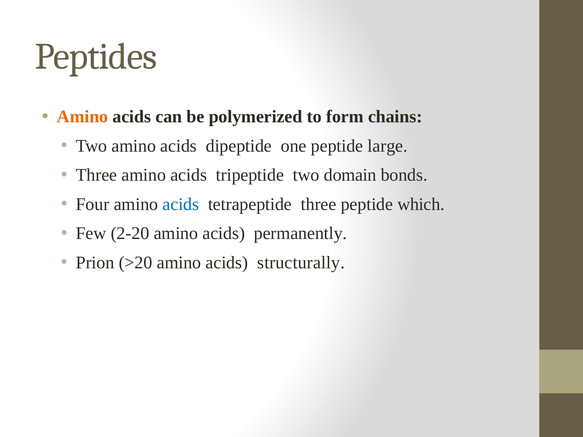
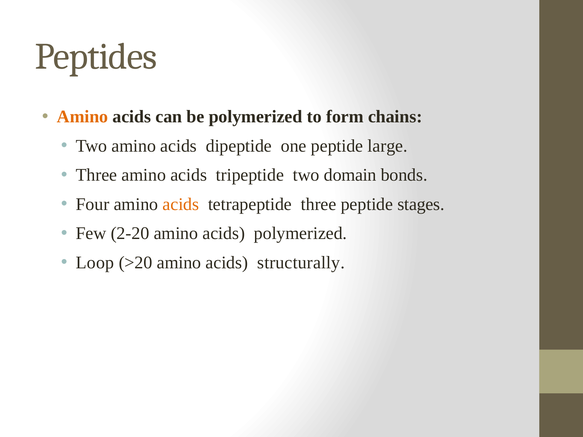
acids at (181, 204) colour: blue -> orange
which: which -> stages
permanently at (301, 234): permanently -> polymerized
Prion: Prion -> Loop
